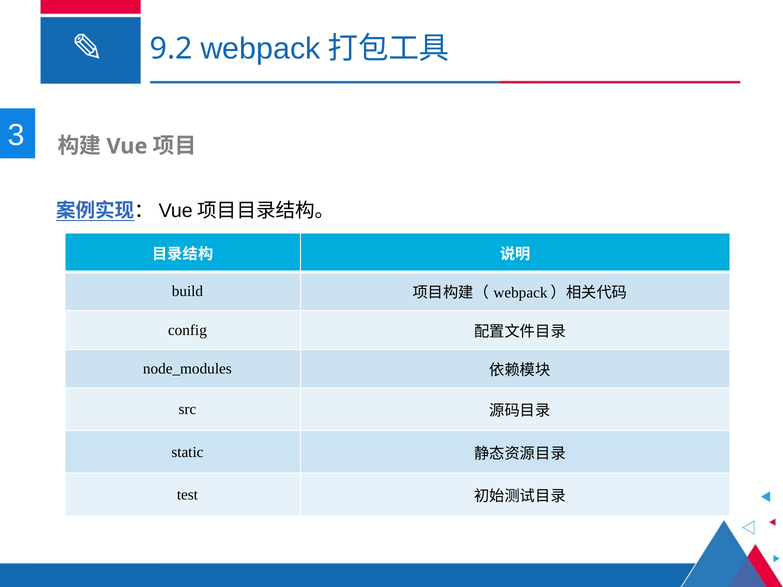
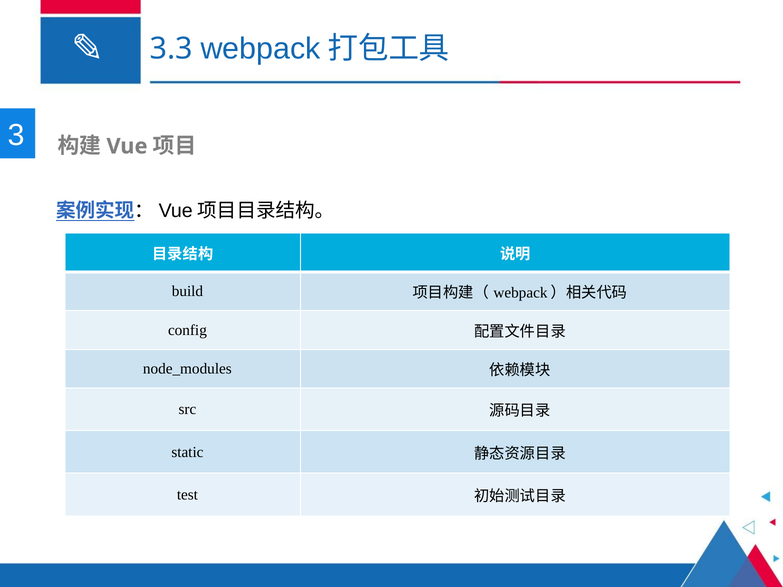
9.2: 9.2 -> 3.3
